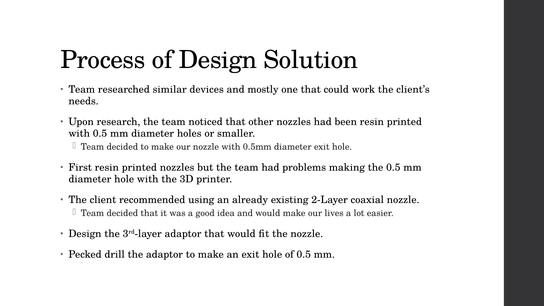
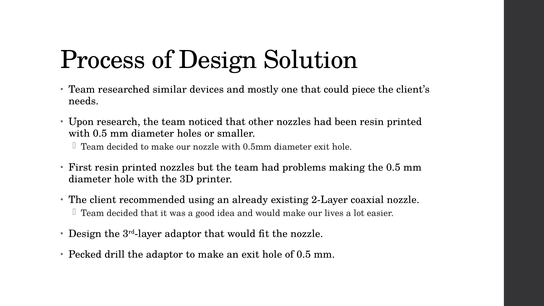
work: work -> piece
